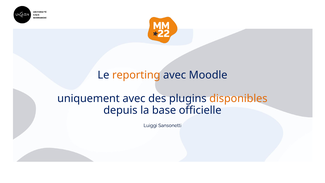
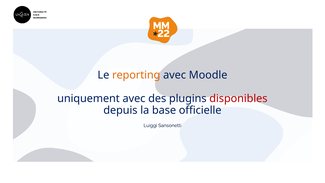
disponibles colour: orange -> red
